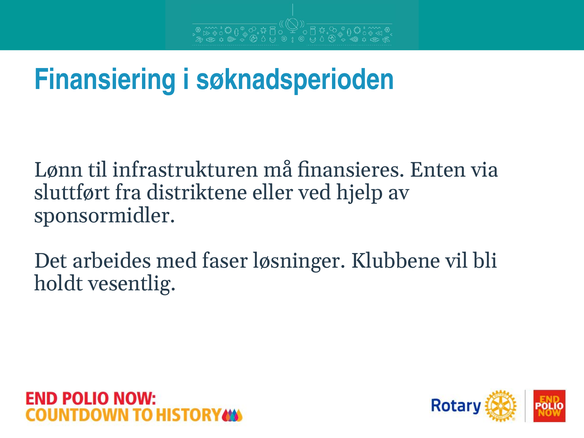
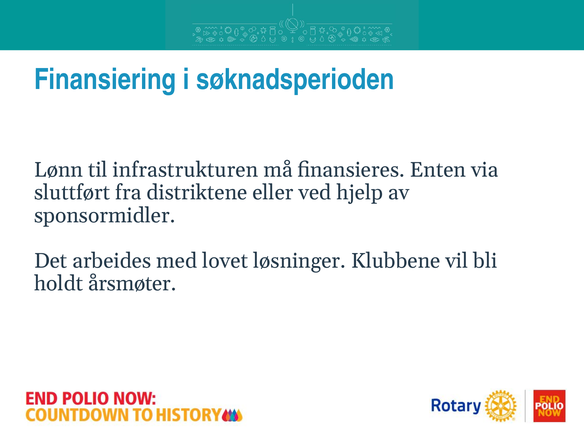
faser: faser -> lovet
vesentlig: vesentlig -> årsmøter
